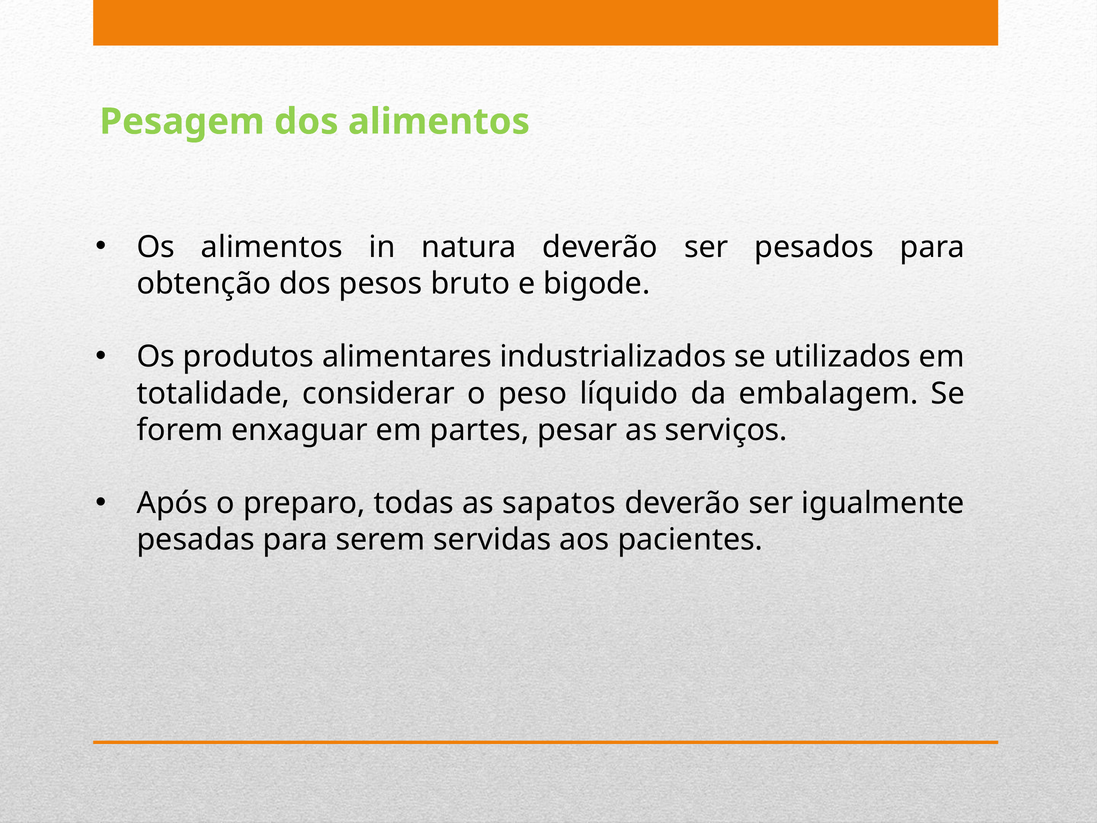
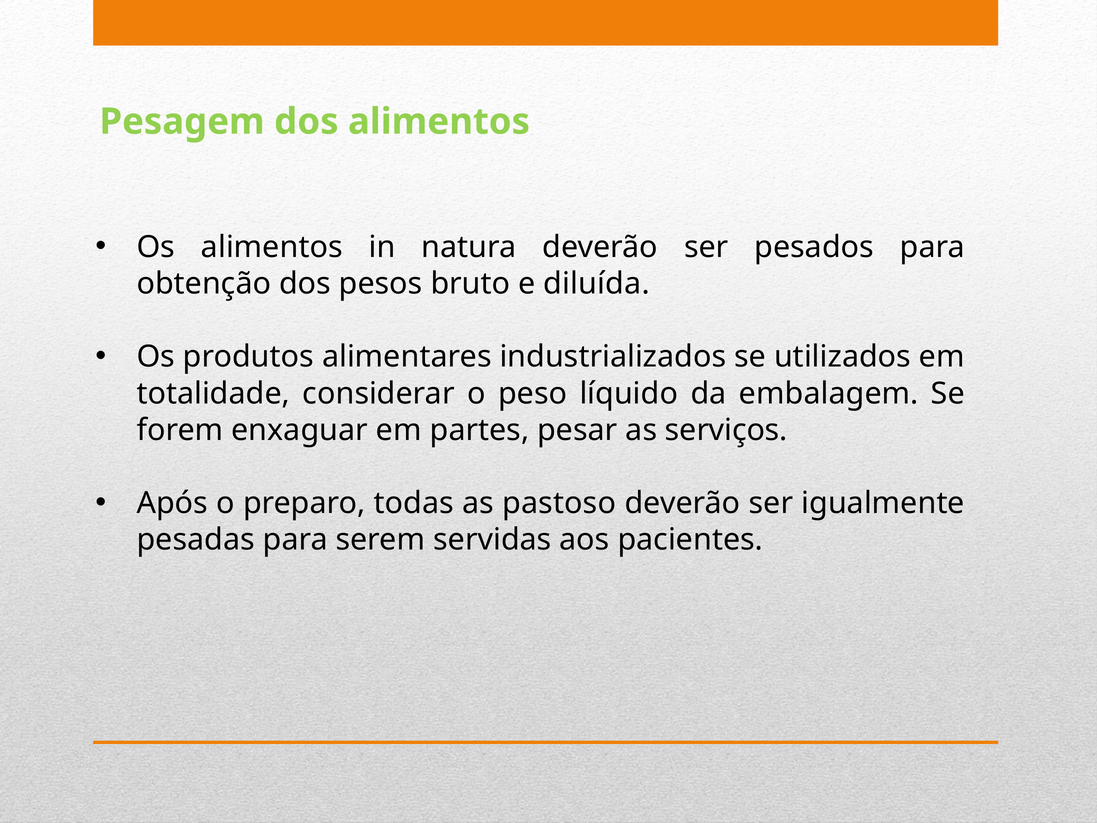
bigode: bigode -> diluída
sapatos: sapatos -> pastoso
